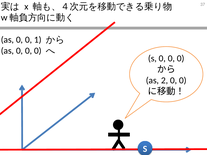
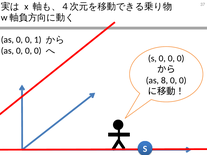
2: 2 -> 8
